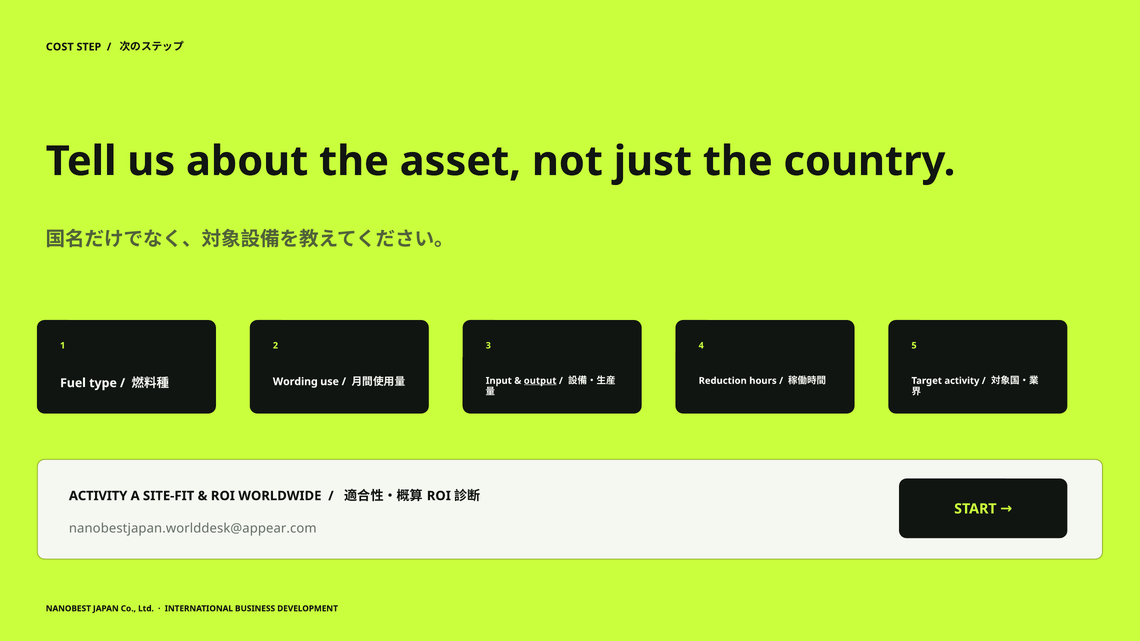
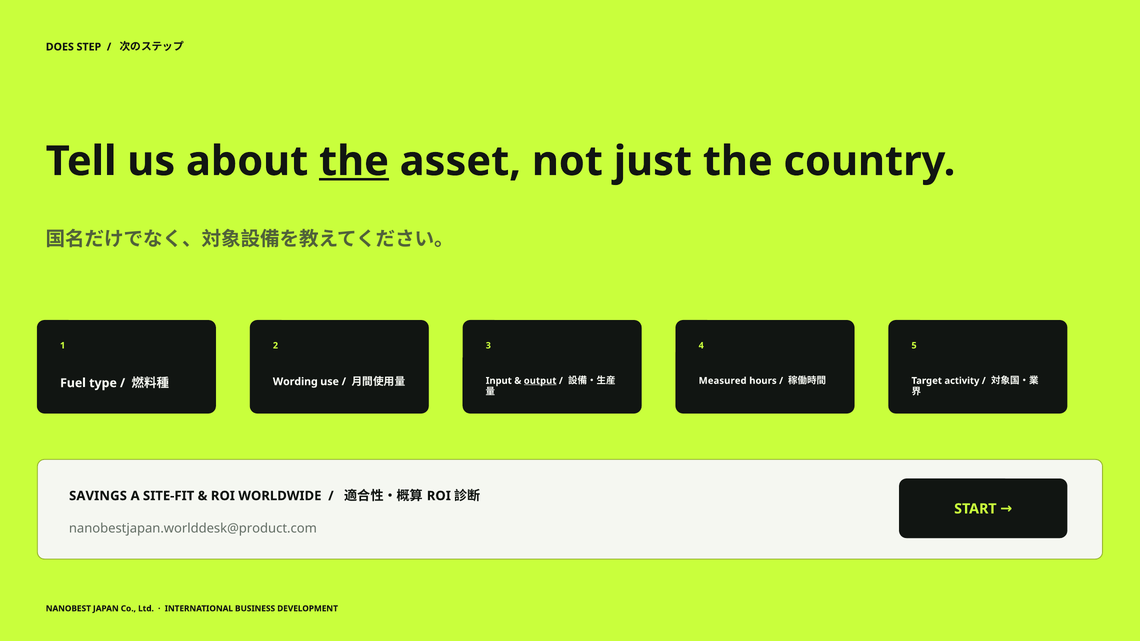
COST: COST -> DOES
the at (354, 161) underline: none -> present
Reduction: Reduction -> Measured
ACTIVITY at (98, 496): ACTIVITY -> SAVINGS
nanobestjapan.worlddesk@appear.com: nanobestjapan.worlddesk@appear.com -> nanobestjapan.worlddesk@product.com
